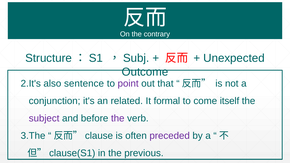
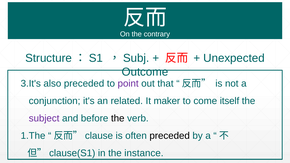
2.It's: 2.It's -> 3.It's
also sentence: sentence -> preceded
formal: formal -> maker
the at (118, 118) colour: purple -> black
3.The: 3.The -> 1.The
preceded at (170, 136) colour: purple -> black
previous: previous -> instance
